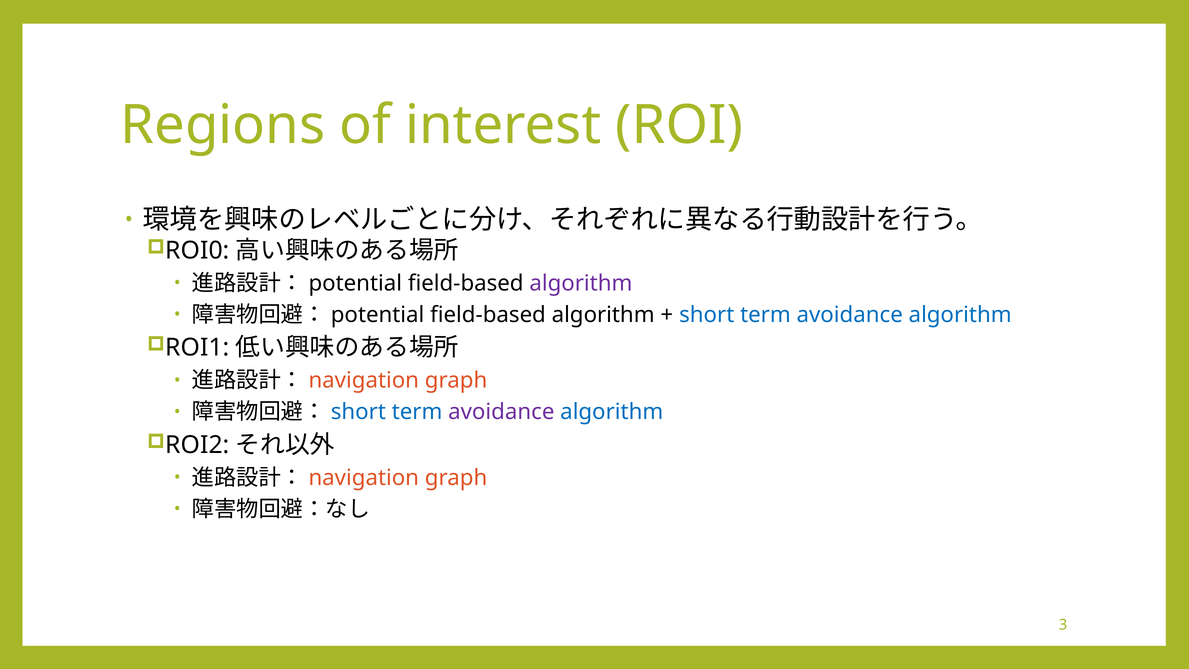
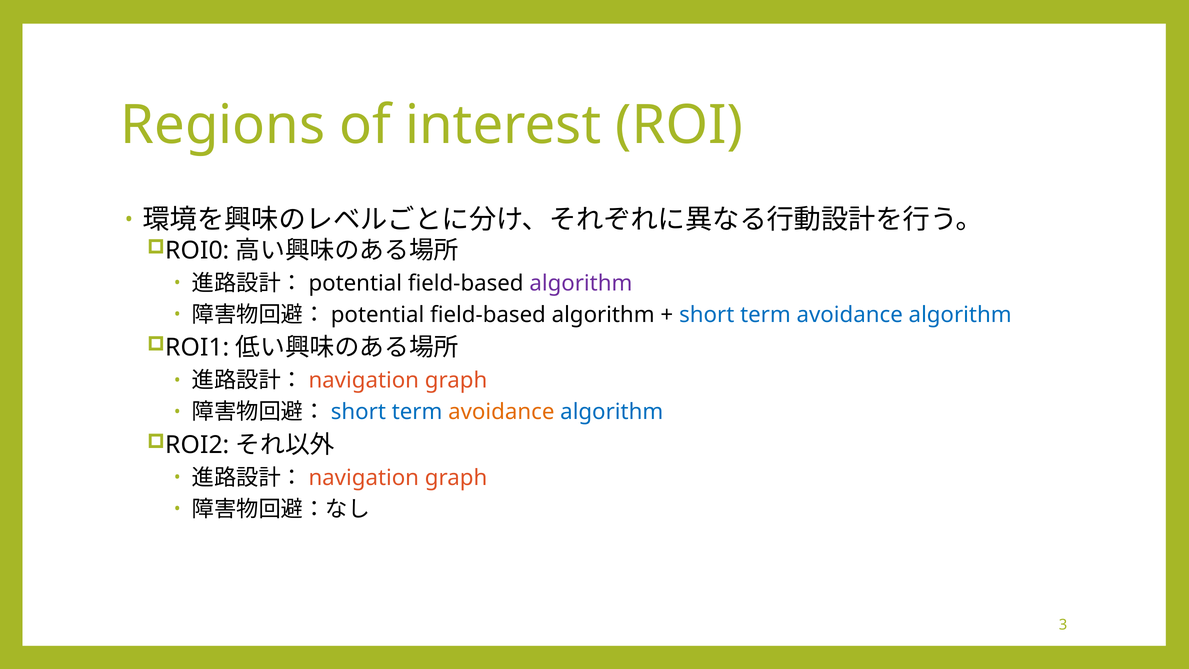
avoidance at (501, 412) colour: purple -> orange
